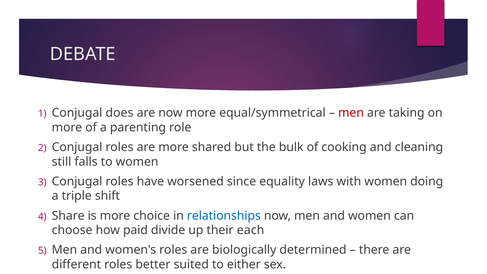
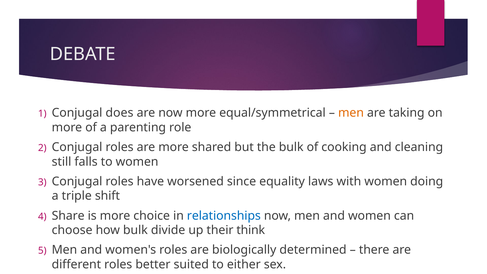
men at (351, 113) colour: red -> orange
how paid: paid -> bulk
each: each -> think
